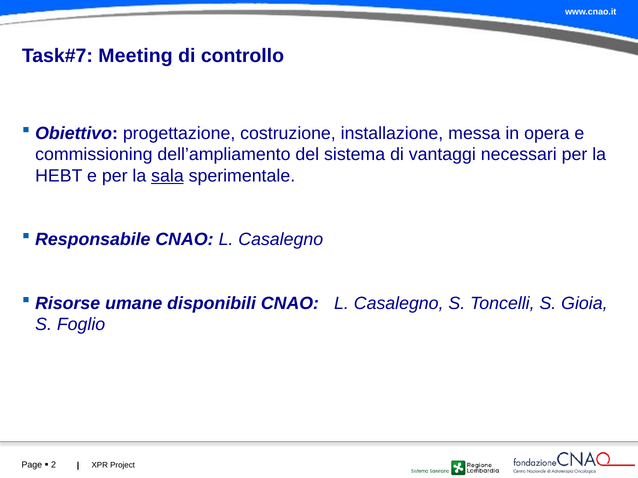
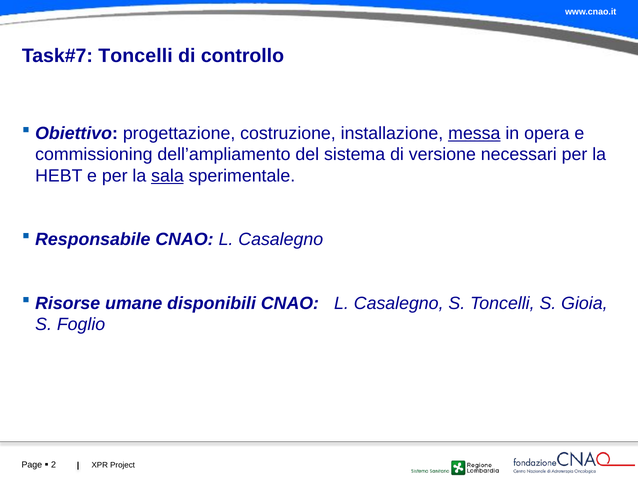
Meeting at (136, 56): Meeting -> Toncelli
messa underline: none -> present
vantaggi: vantaggi -> versione
